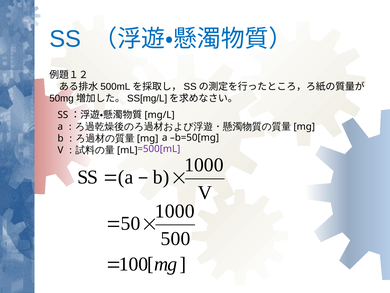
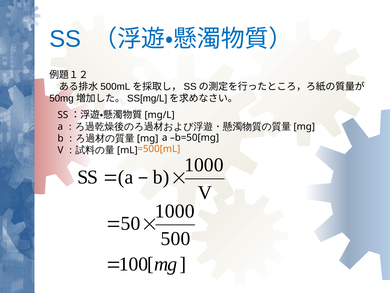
=500[mL colour: purple -> orange
